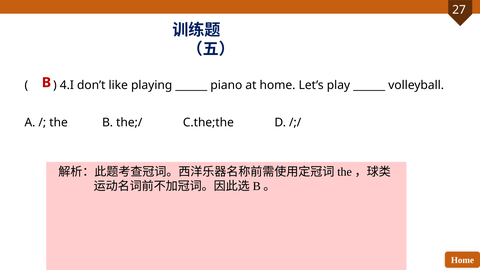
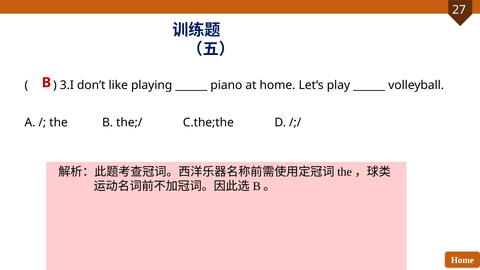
4.I: 4.I -> 3.I
